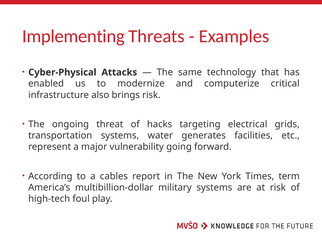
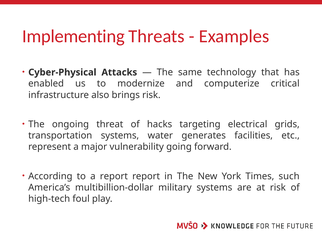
a cables: cables -> report
term: term -> such
